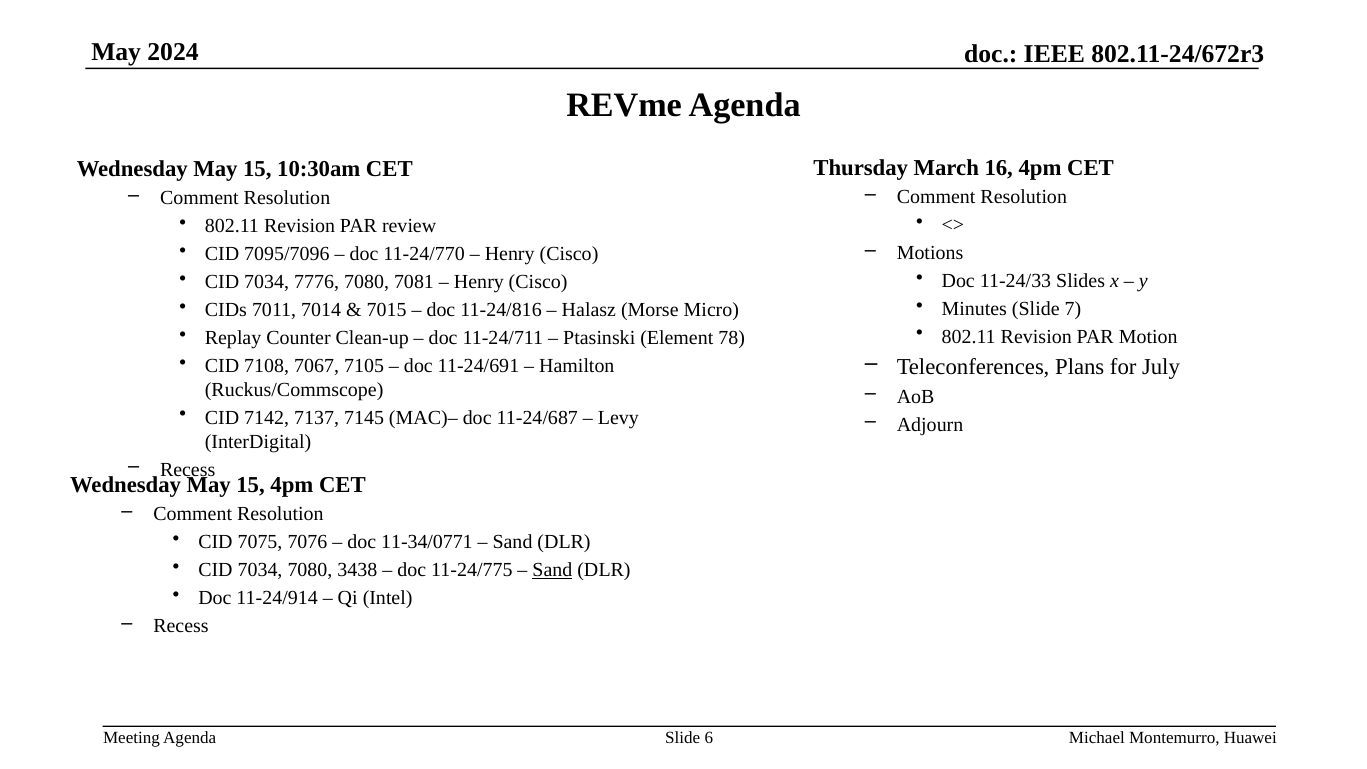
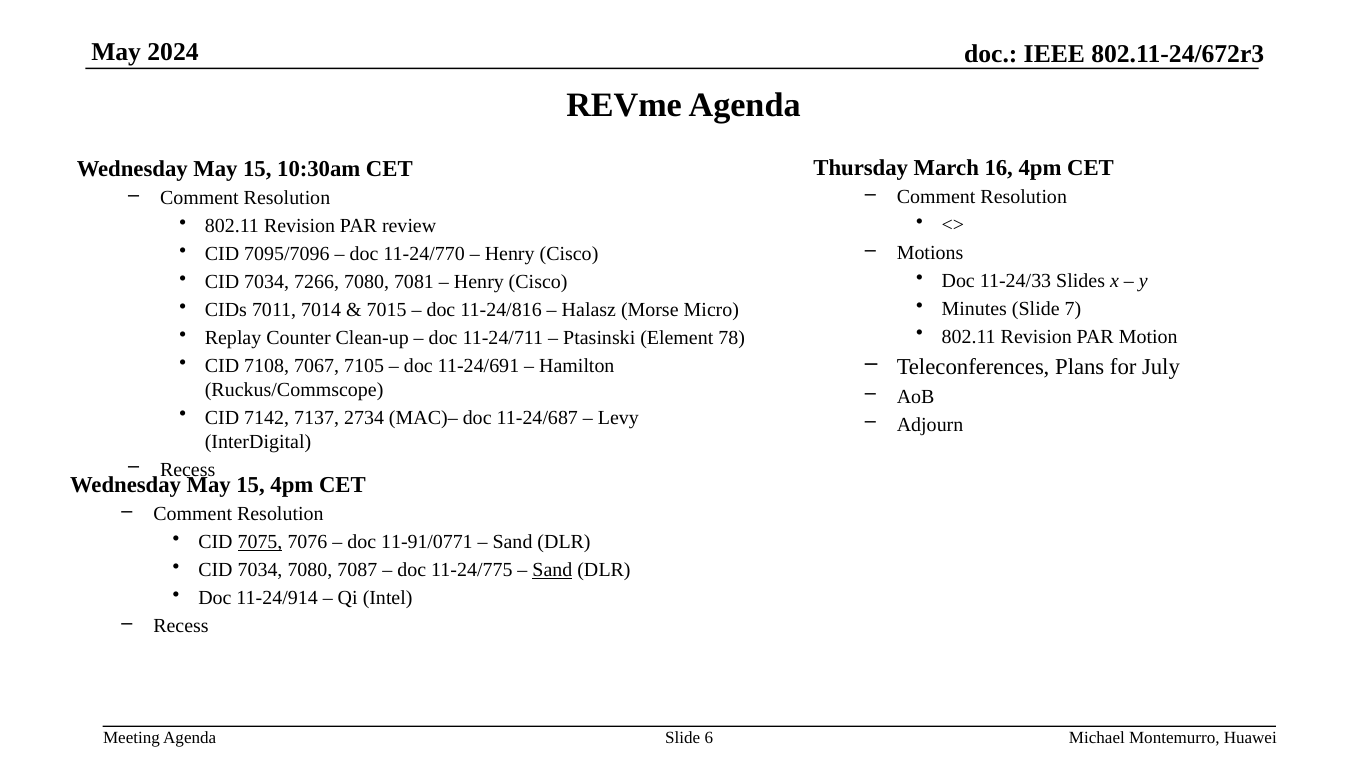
7776: 7776 -> 7266
7145: 7145 -> 2734
7075 underline: none -> present
11-34/0771: 11-34/0771 -> 11-91/0771
3438: 3438 -> 7087
